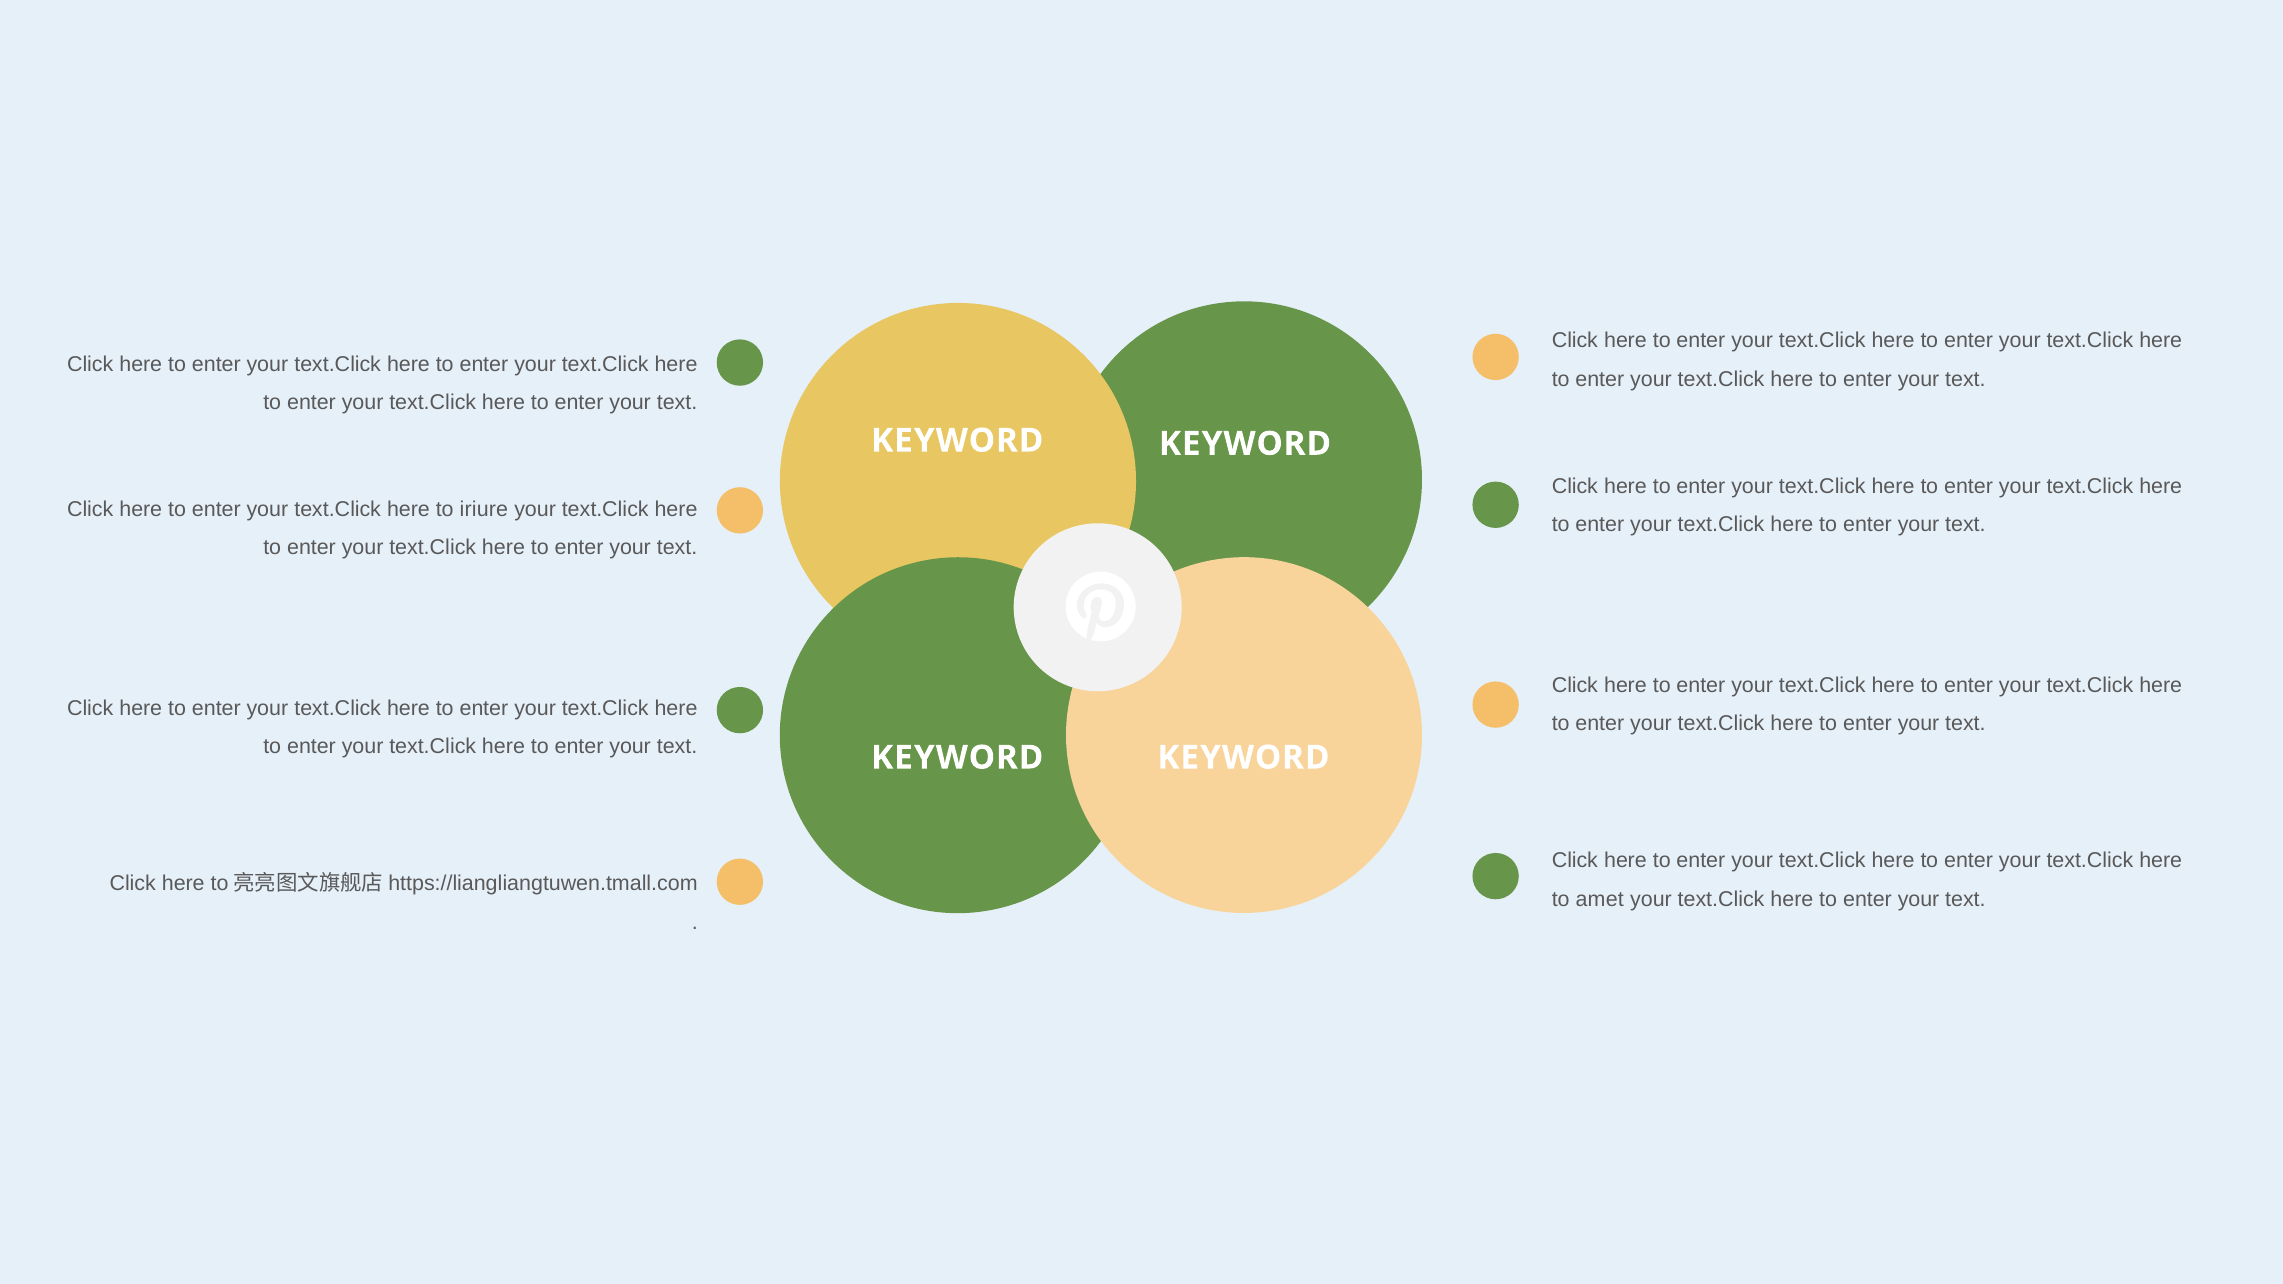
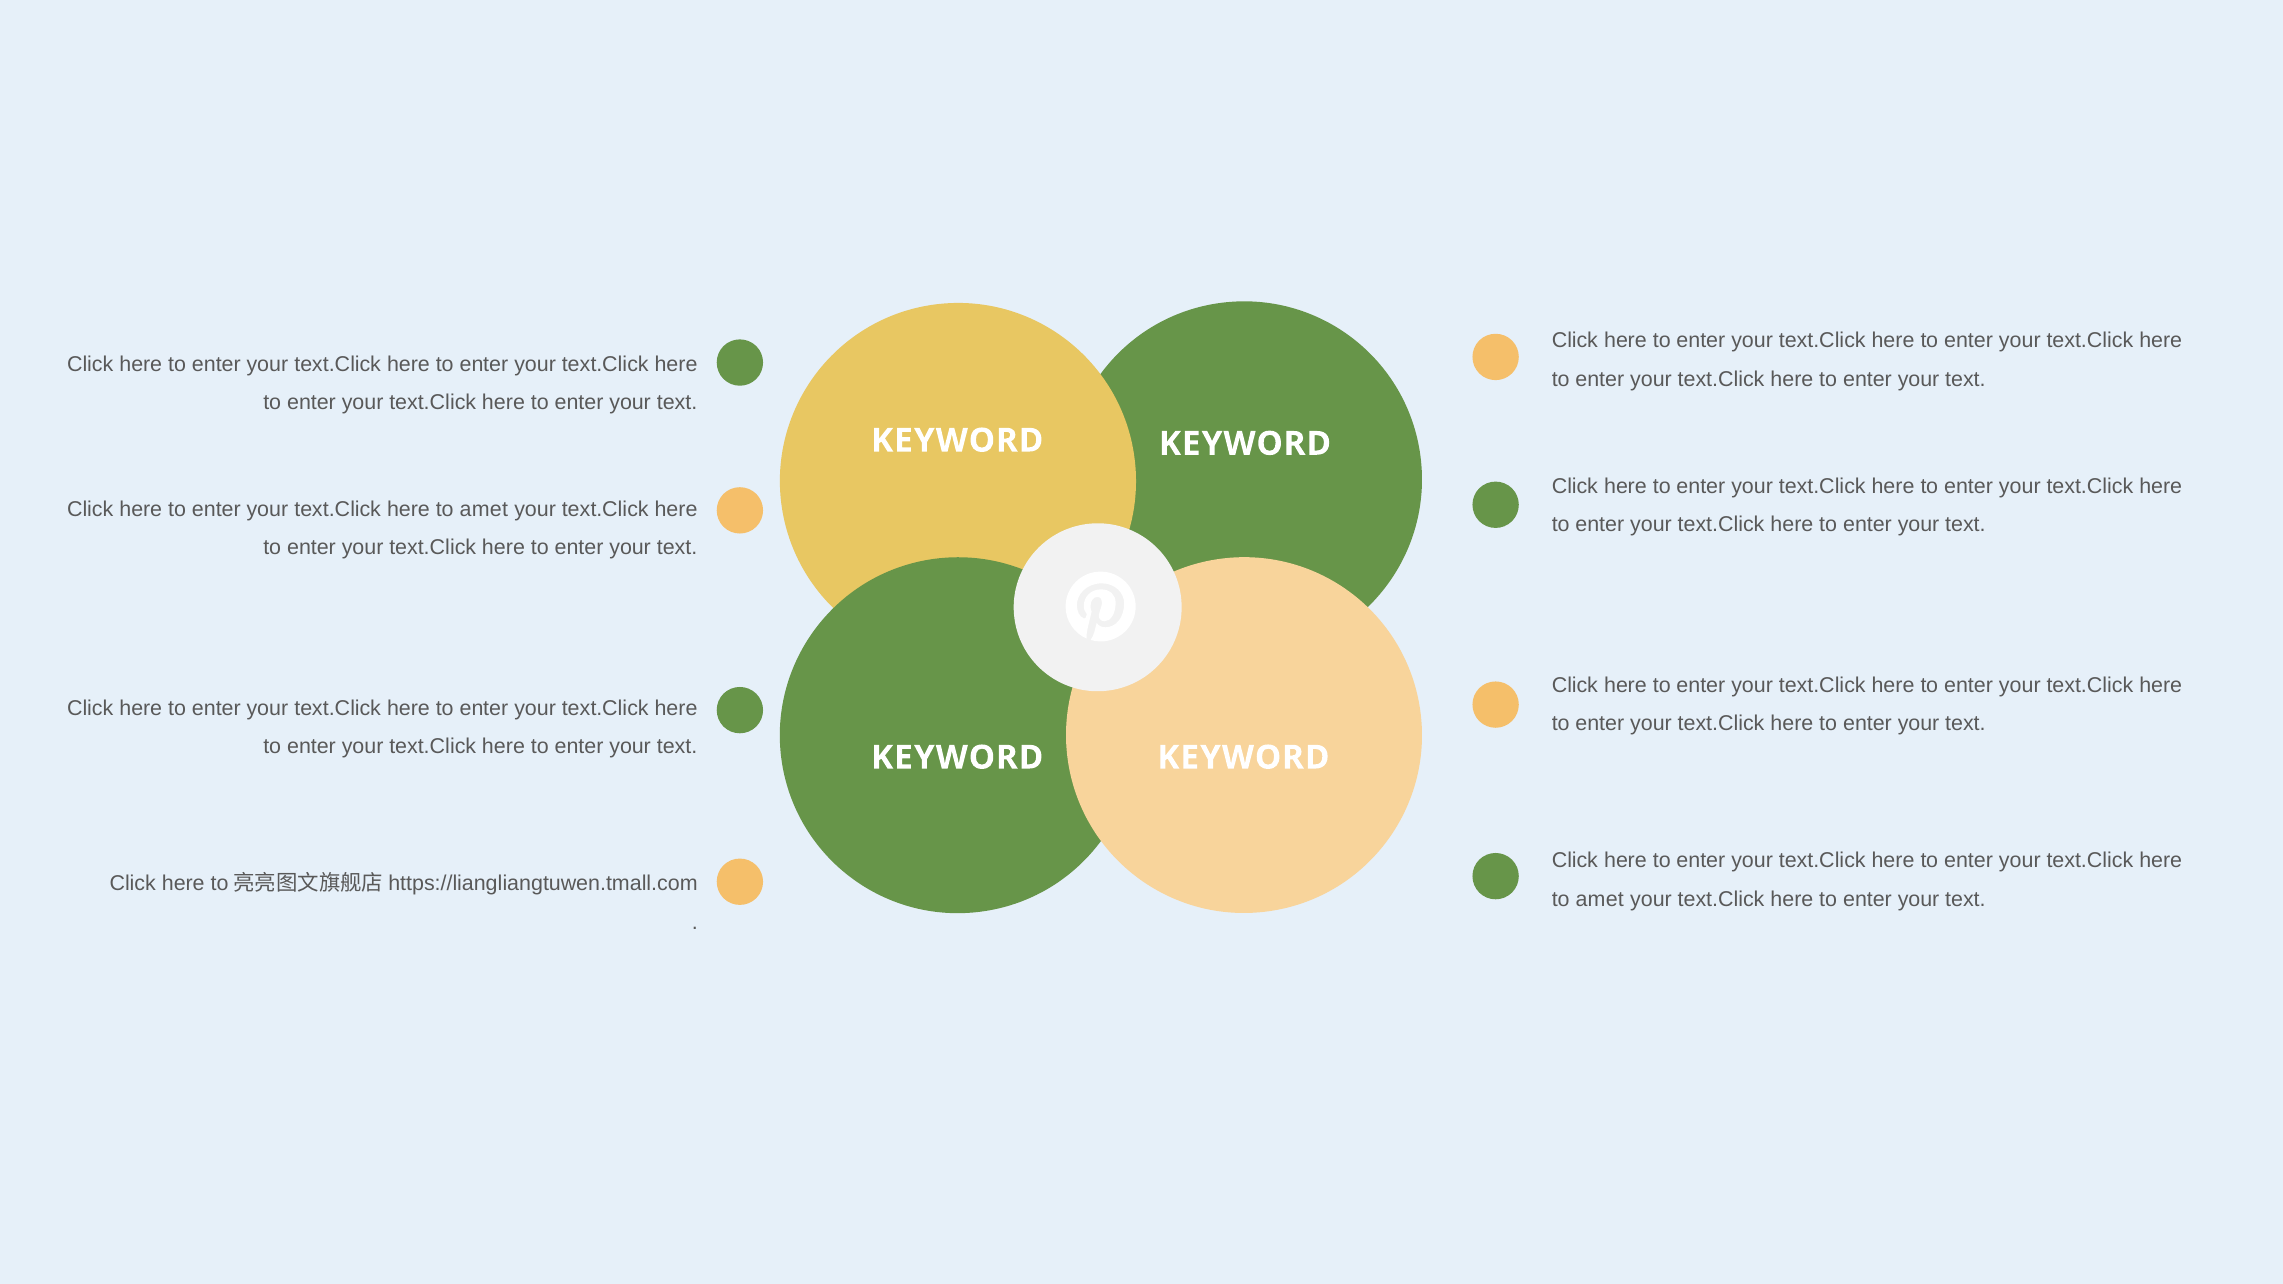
iriure at (484, 509): iriure -> amet
